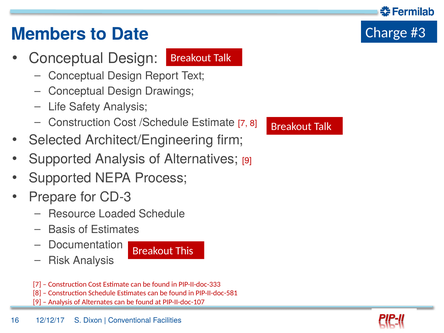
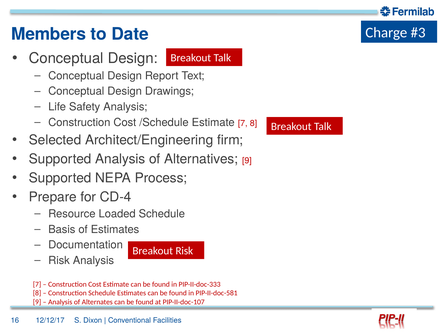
CD-3: CD-3 -> CD-4
Breakout This: This -> Risk
